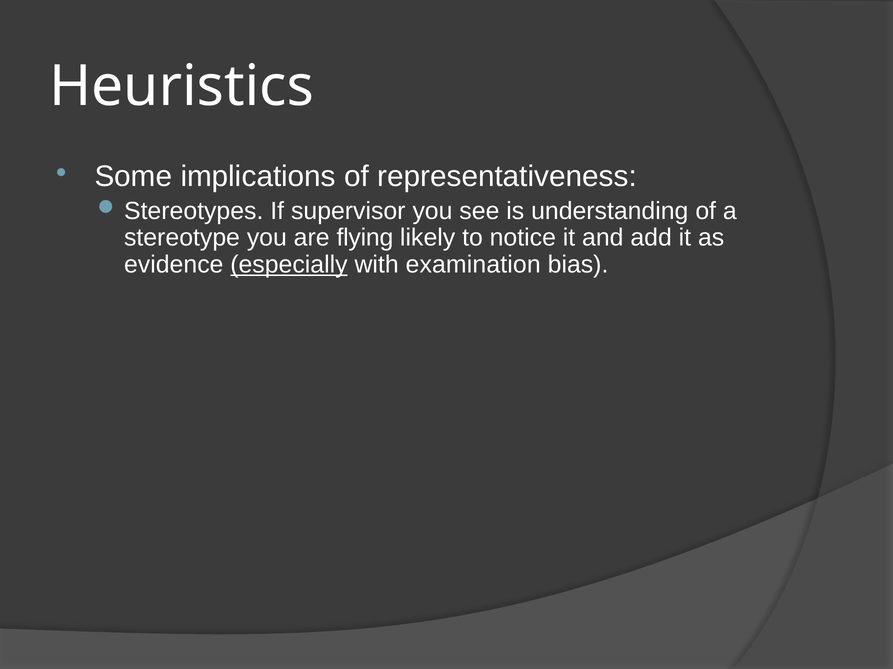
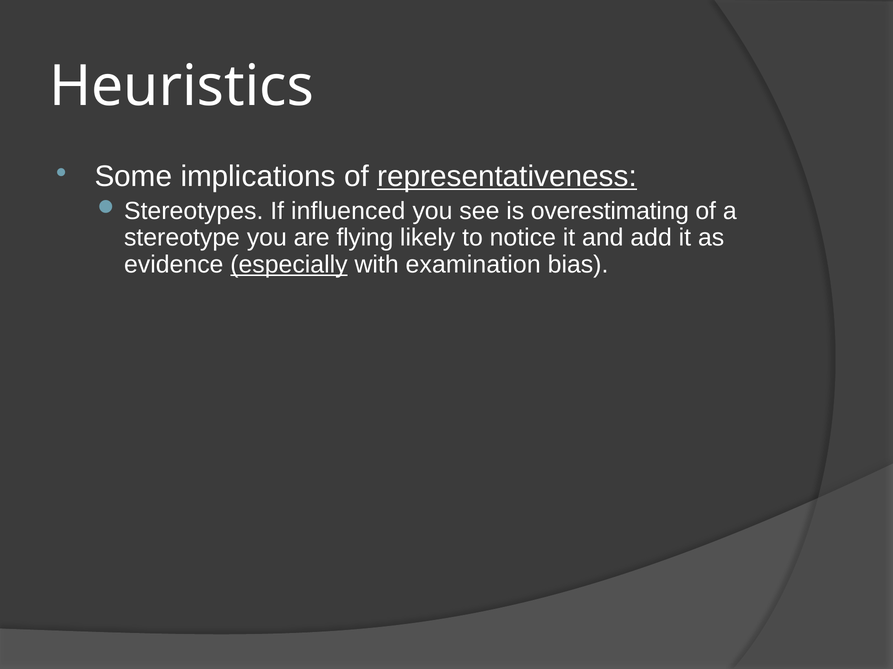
representativeness underline: none -> present
supervisor: supervisor -> influenced
understanding: understanding -> overestimating
